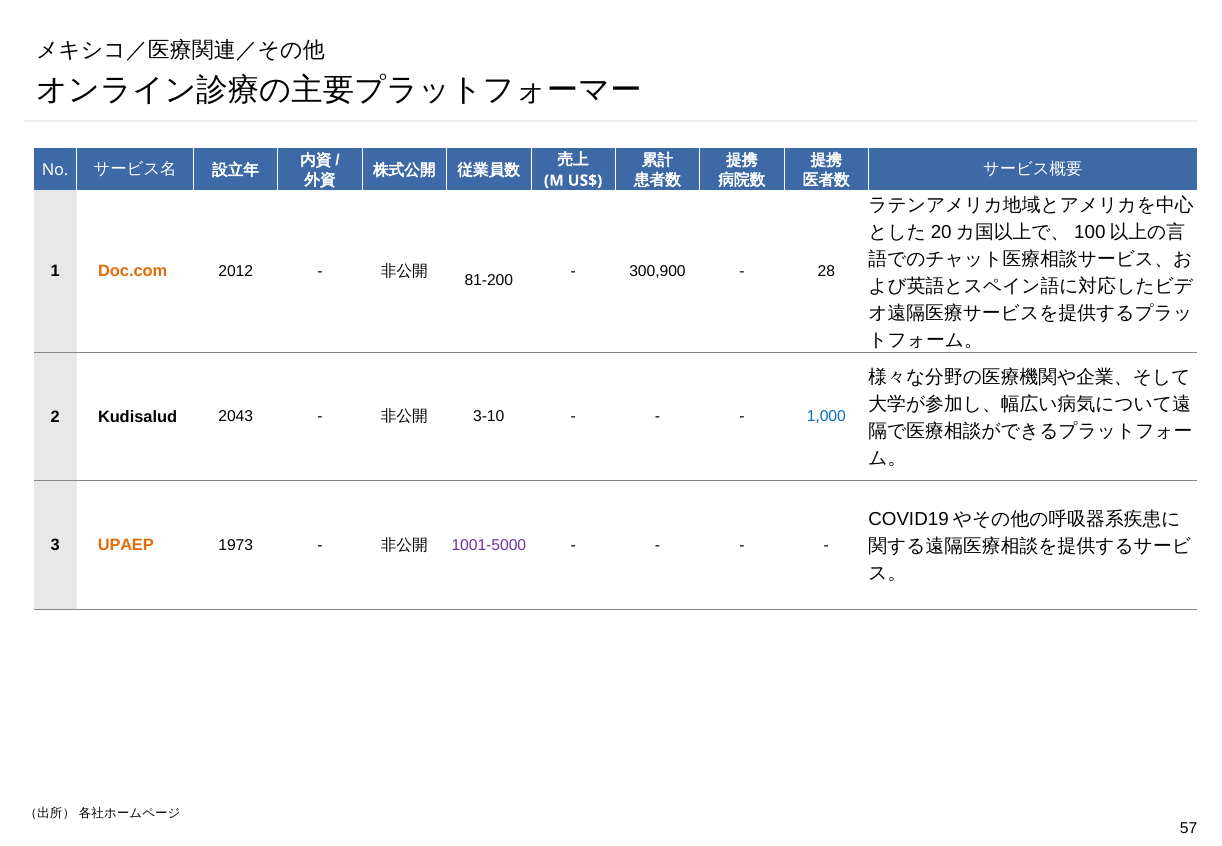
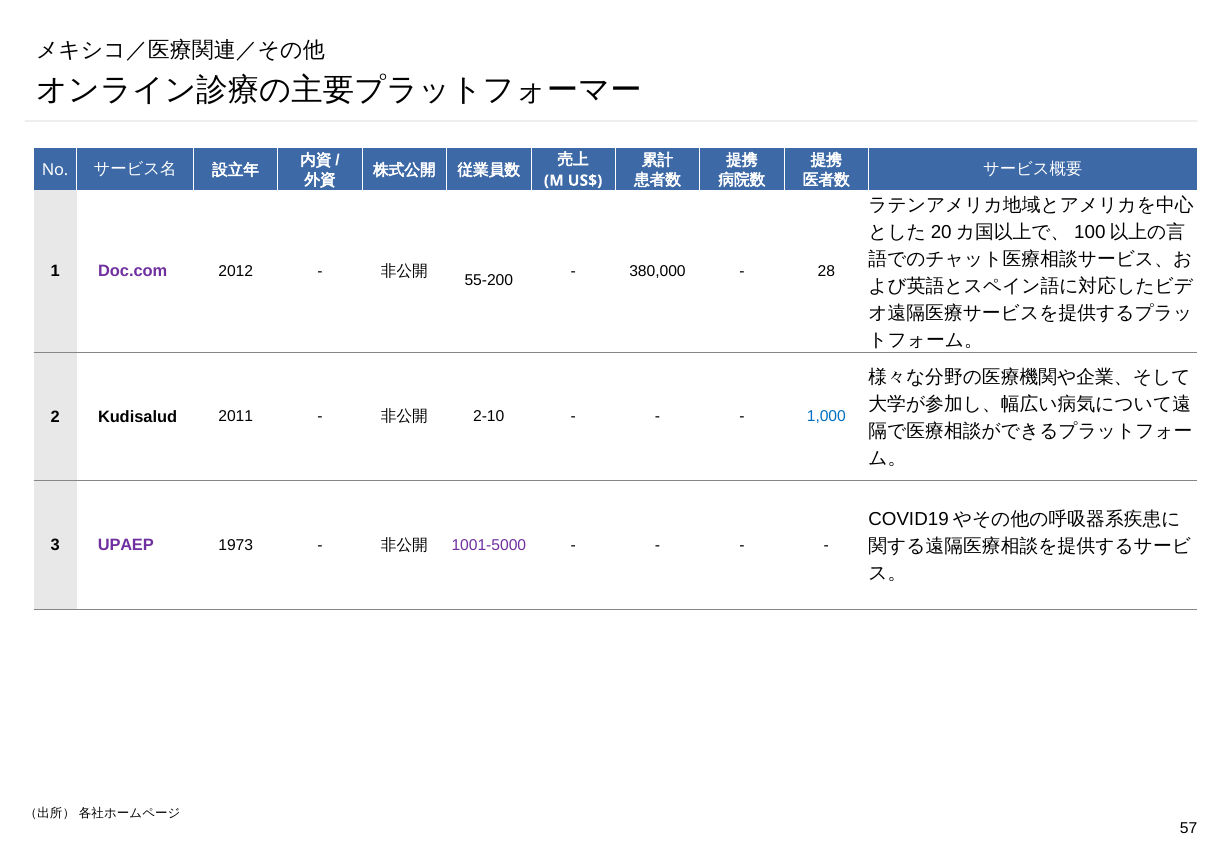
Doc.com colour: orange -> purple
81-200: 81-200 -> 55-200
300,900: 300,900 -> 380,000
2043: 2043 -> 2011
3-10: 3-10 -> 2-10
UPAEP colour: orange -> purple
